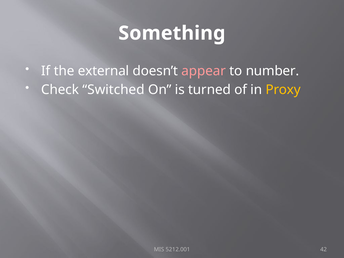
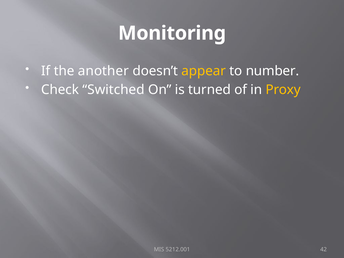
Something: Something -> Monitoring
external: external -> another
appear colour: pink -> yellow
